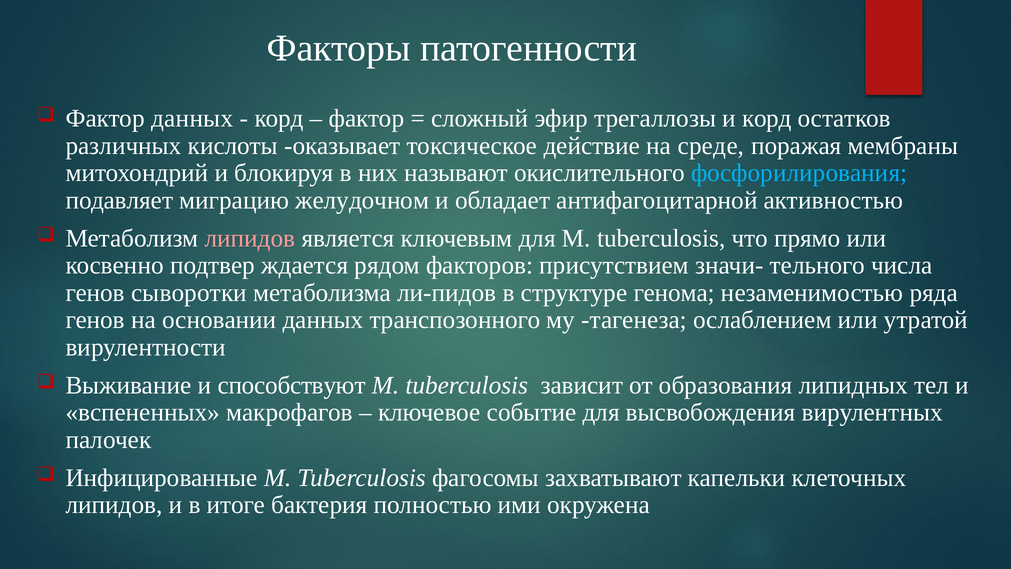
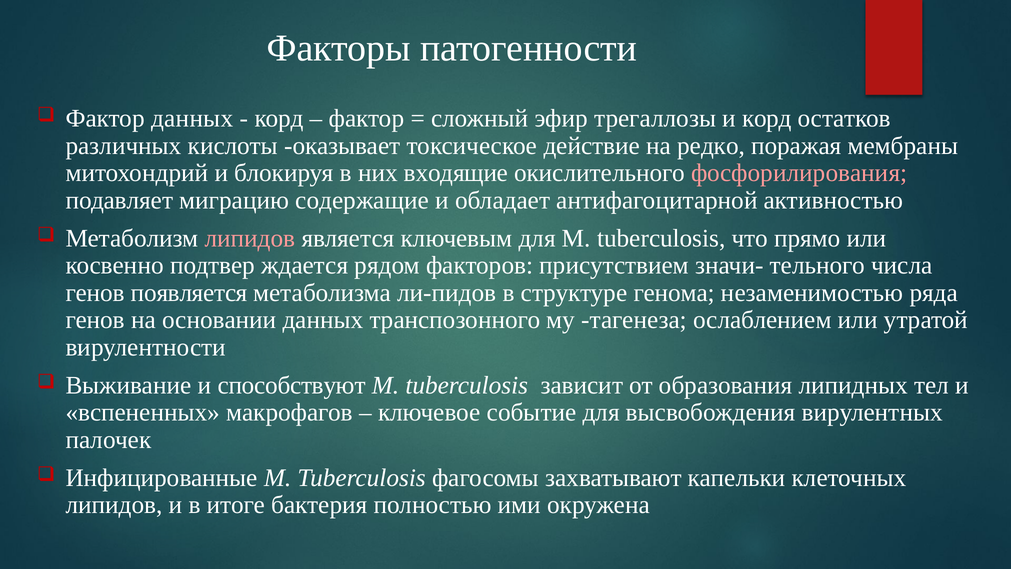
среде: среде -> редко
называют: называют -> входящие
фосфорилирования colour: light blue -> pink
желудочном: желудочном -> содержащие
сыворотки: сыворотки -> появляется
